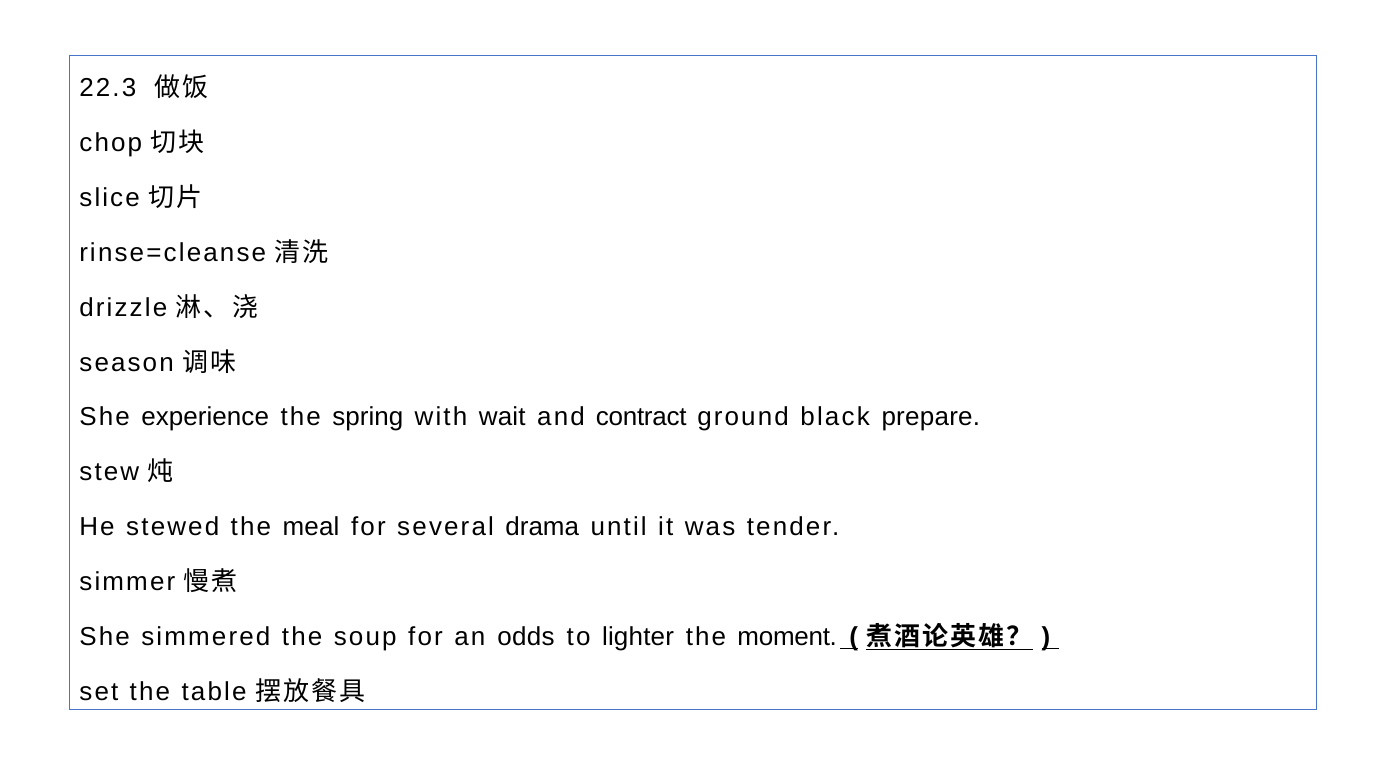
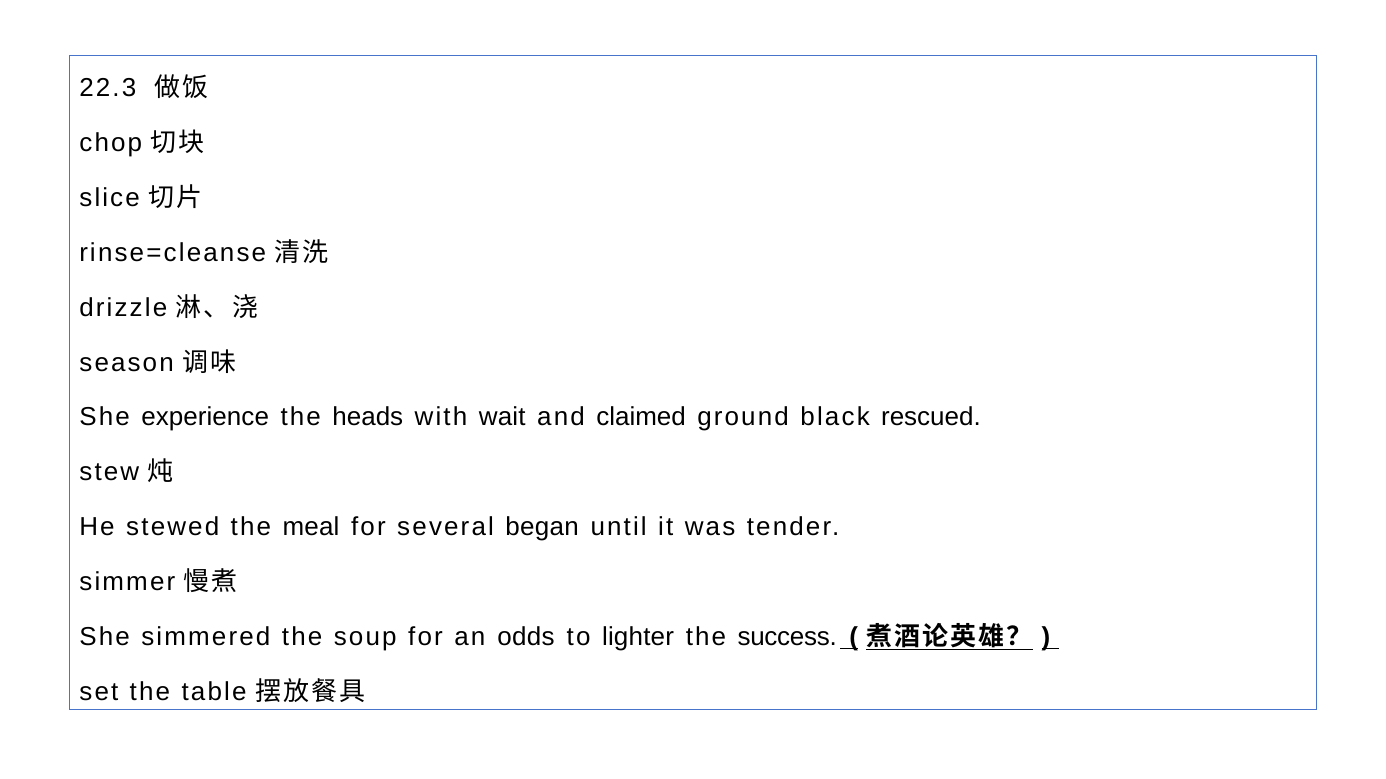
spring: spring -> heads
contract: contract -> claimed
prepare: prepare -> rescued
drama: drama -> began
moment: moment -> success
